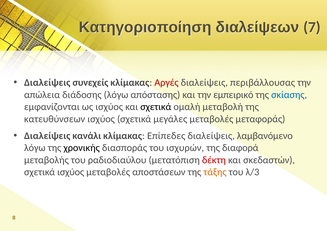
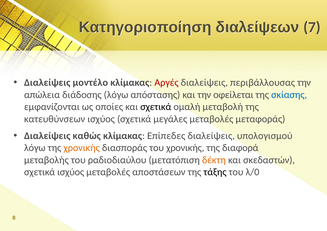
συνεχείς: συνεχείς -> μοντέλο
εμπειρικό: εμπειρικό -> οφείλεται
ως ισχύος: ισχύος -> οποίες
κανάλι: κανάλι -> καθώς
λαμβανόμενο: λαμβανόμενο -> υπολογισμού
χρονικής at (82, 148) colour: black -> orange
του ισχυρών: ισχυρών -> χρονικής
δέκτη colour: red -> orange
τάξης colour: orange -> black
λ/3: λ/3 -> λ/0
